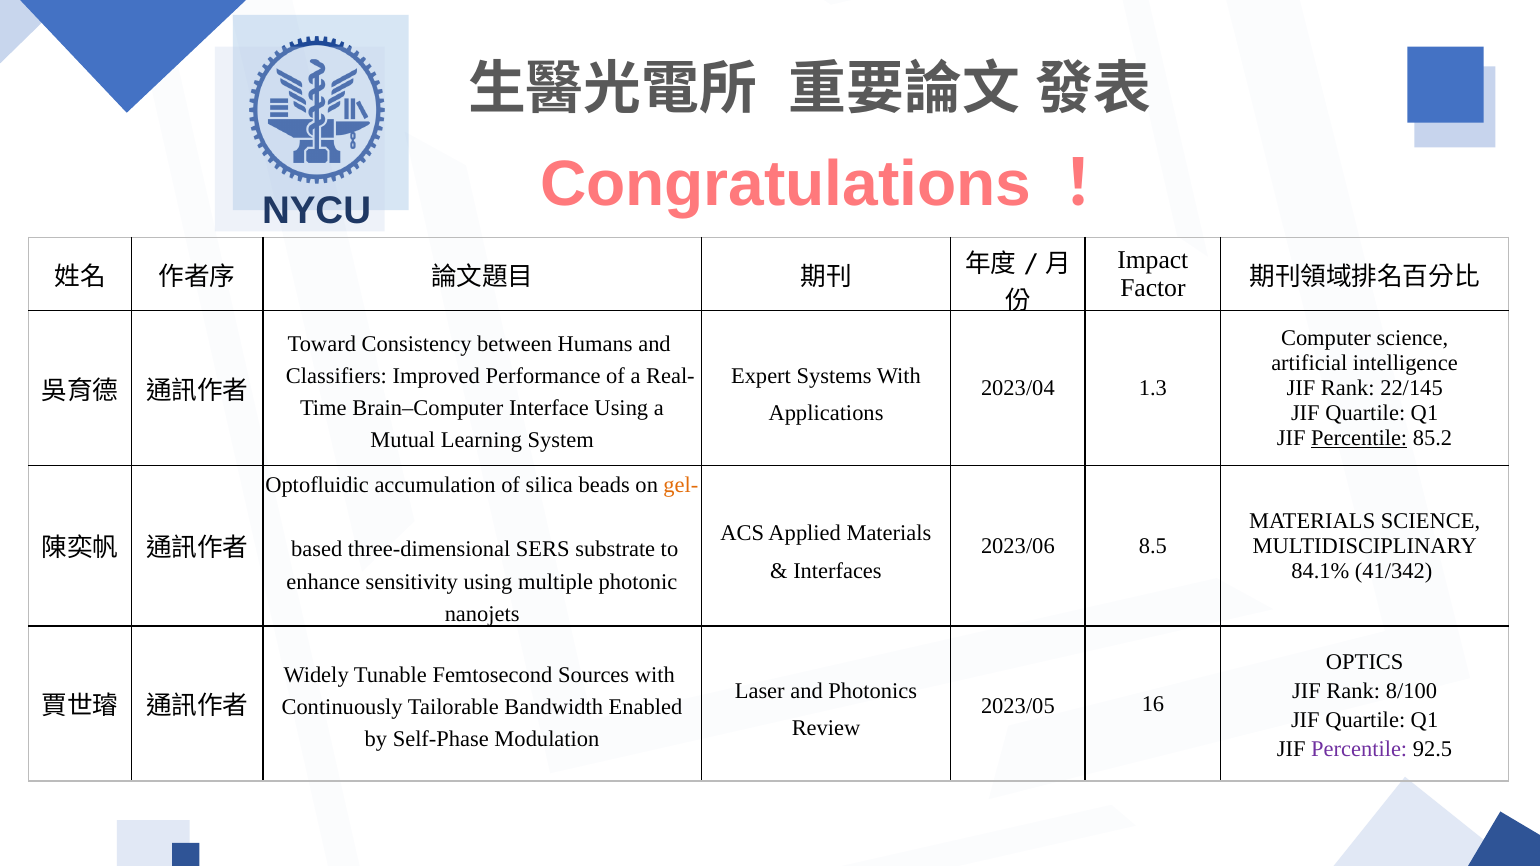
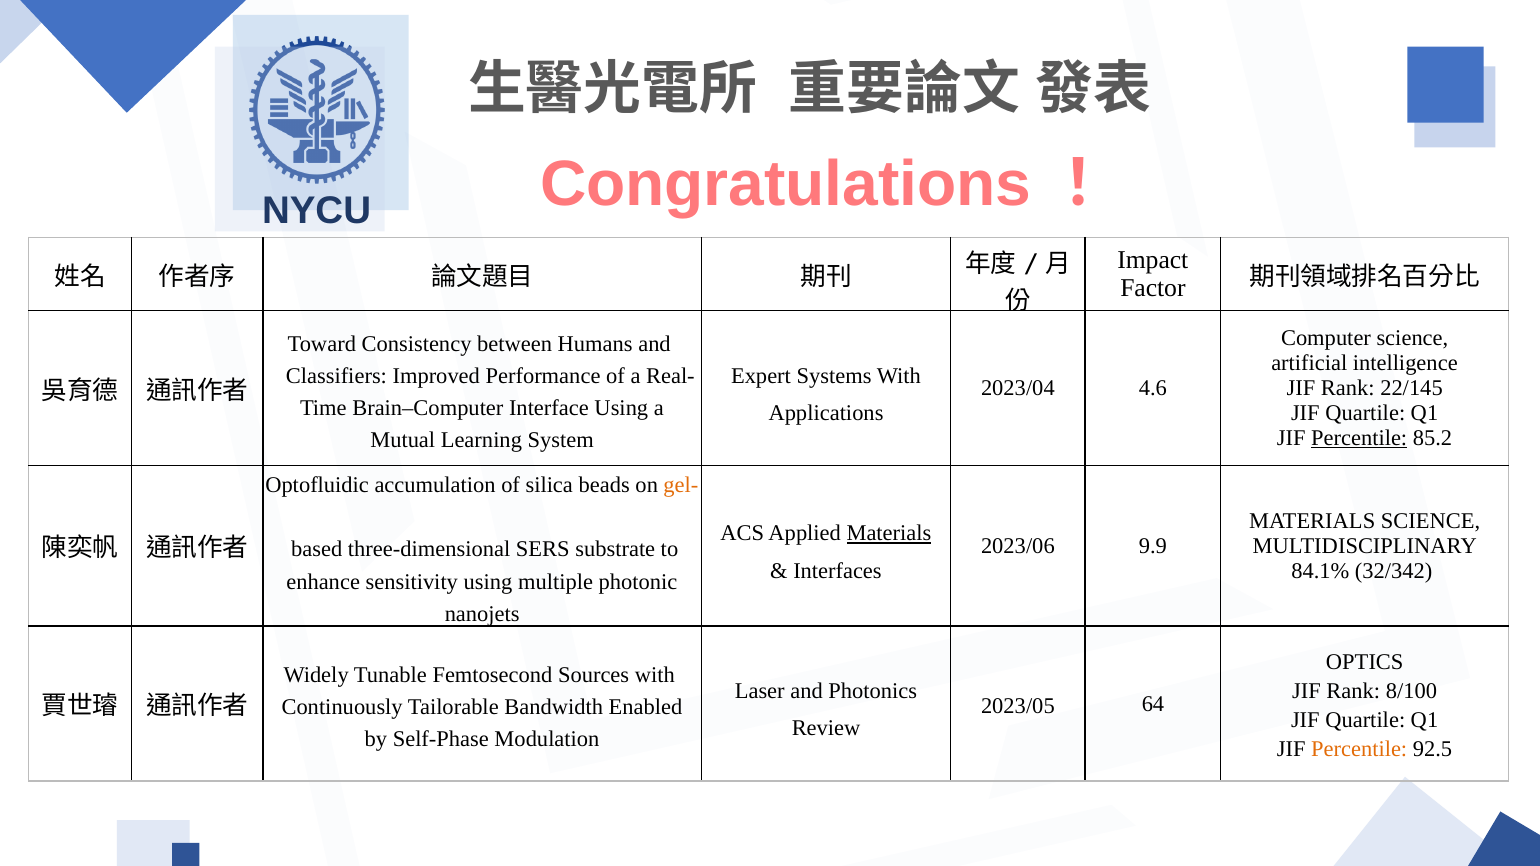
1.3: 1.3 -> 4.6
Materials at (889, 534) underline: none -> present
8.5: 8.5 -> 9.9
41/342: 41/342 -> 32/342
16: 16 -> 64
Percentile at (1359, 749) colour: purple -> orange
